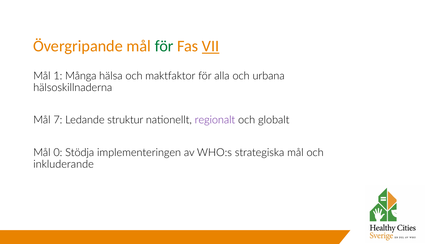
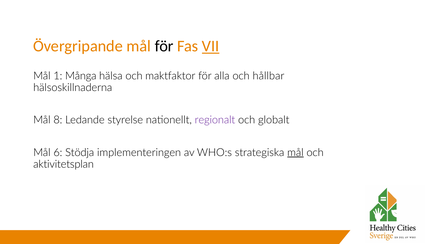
för at (164, 46) colour: green -> black
urbana: urbana -> hållbar
7: 7 -> 8
struktur: struktur -> styrelse
0: 0 -> 6
mål at (295, 152) underline: none -> present
inkluderande: inkluderande -> aktivitetsplan
